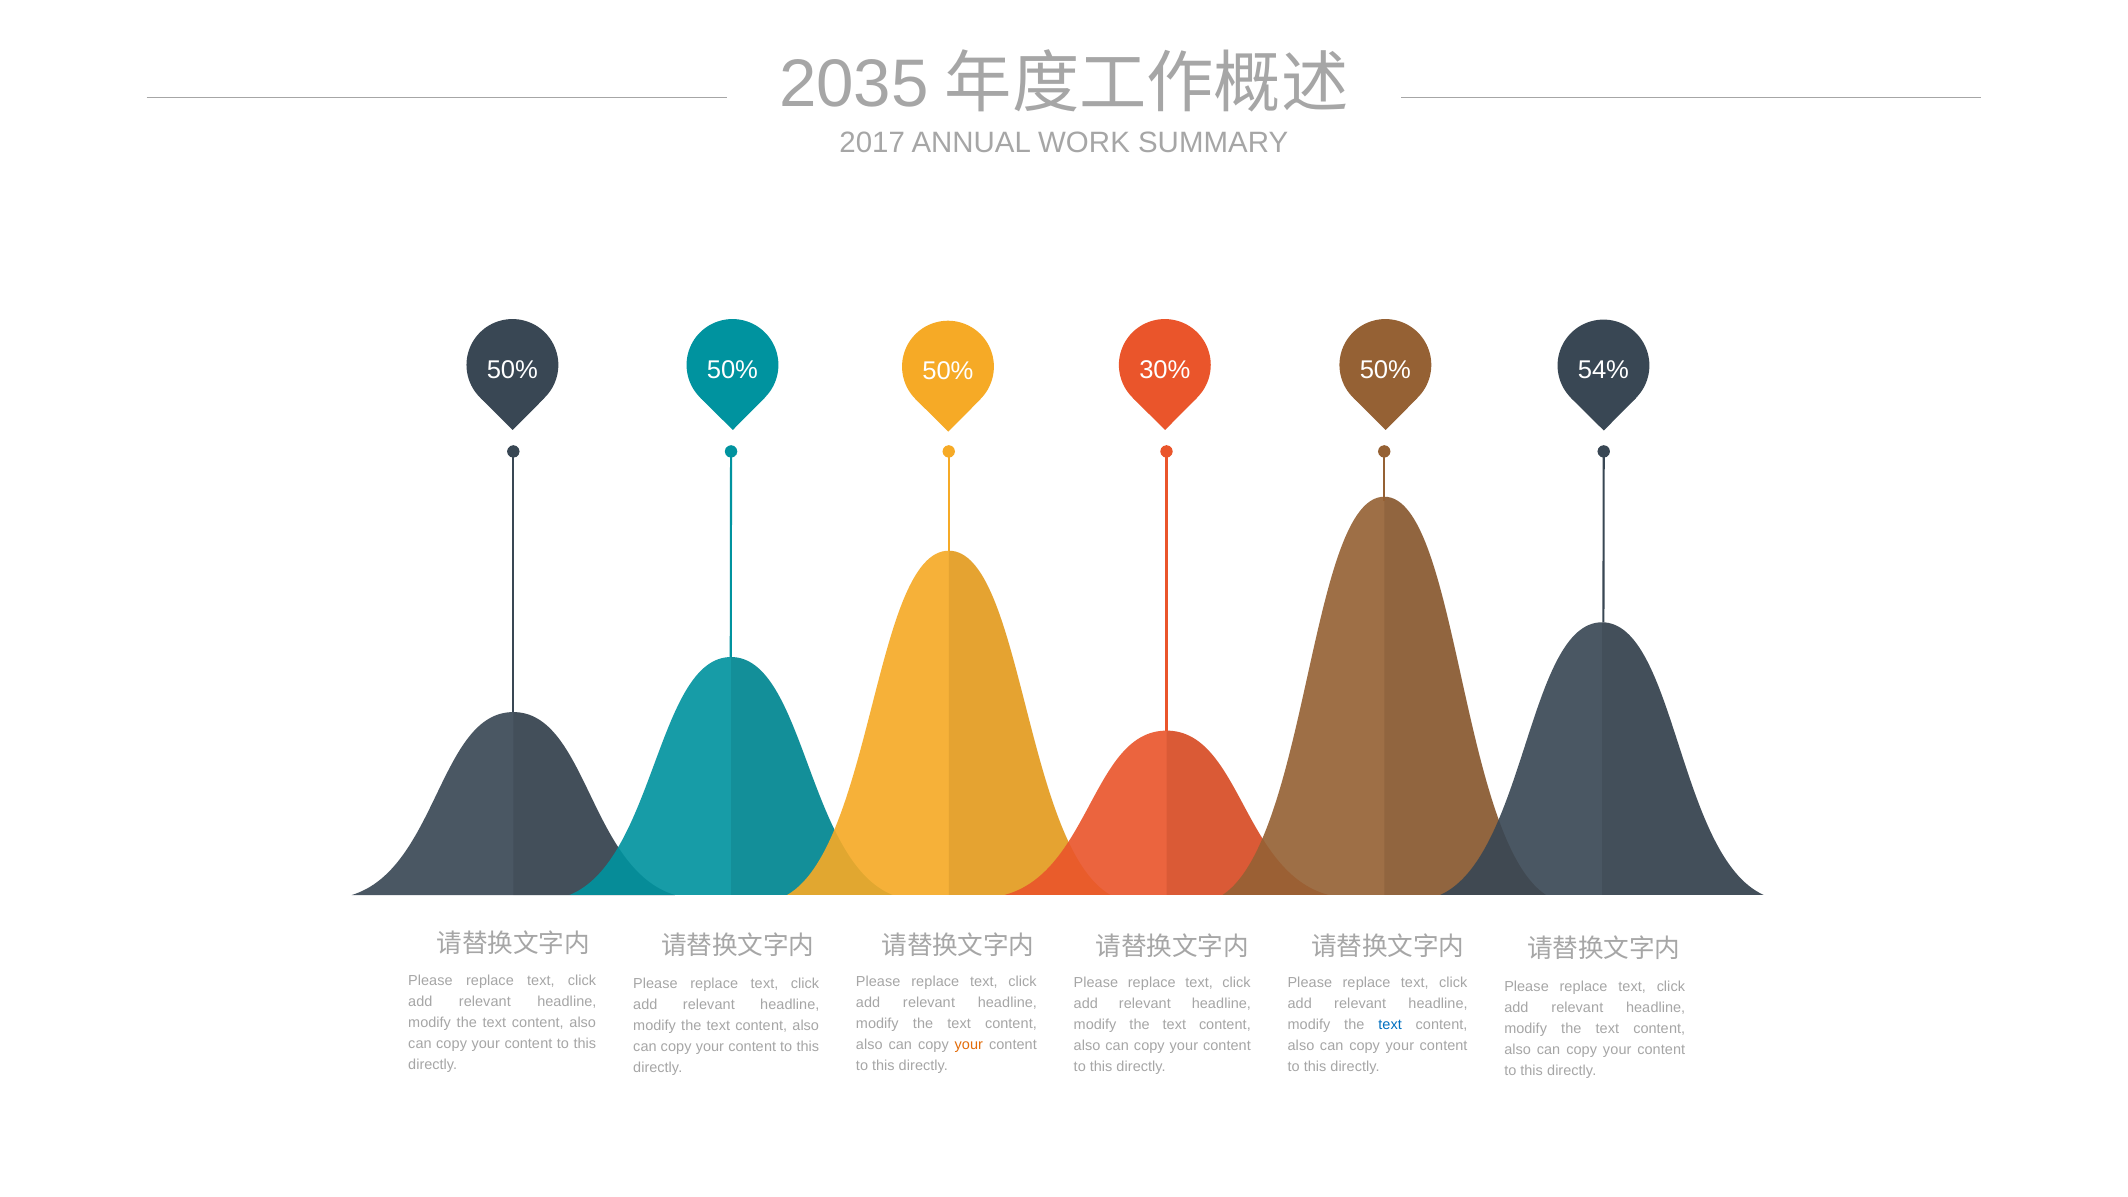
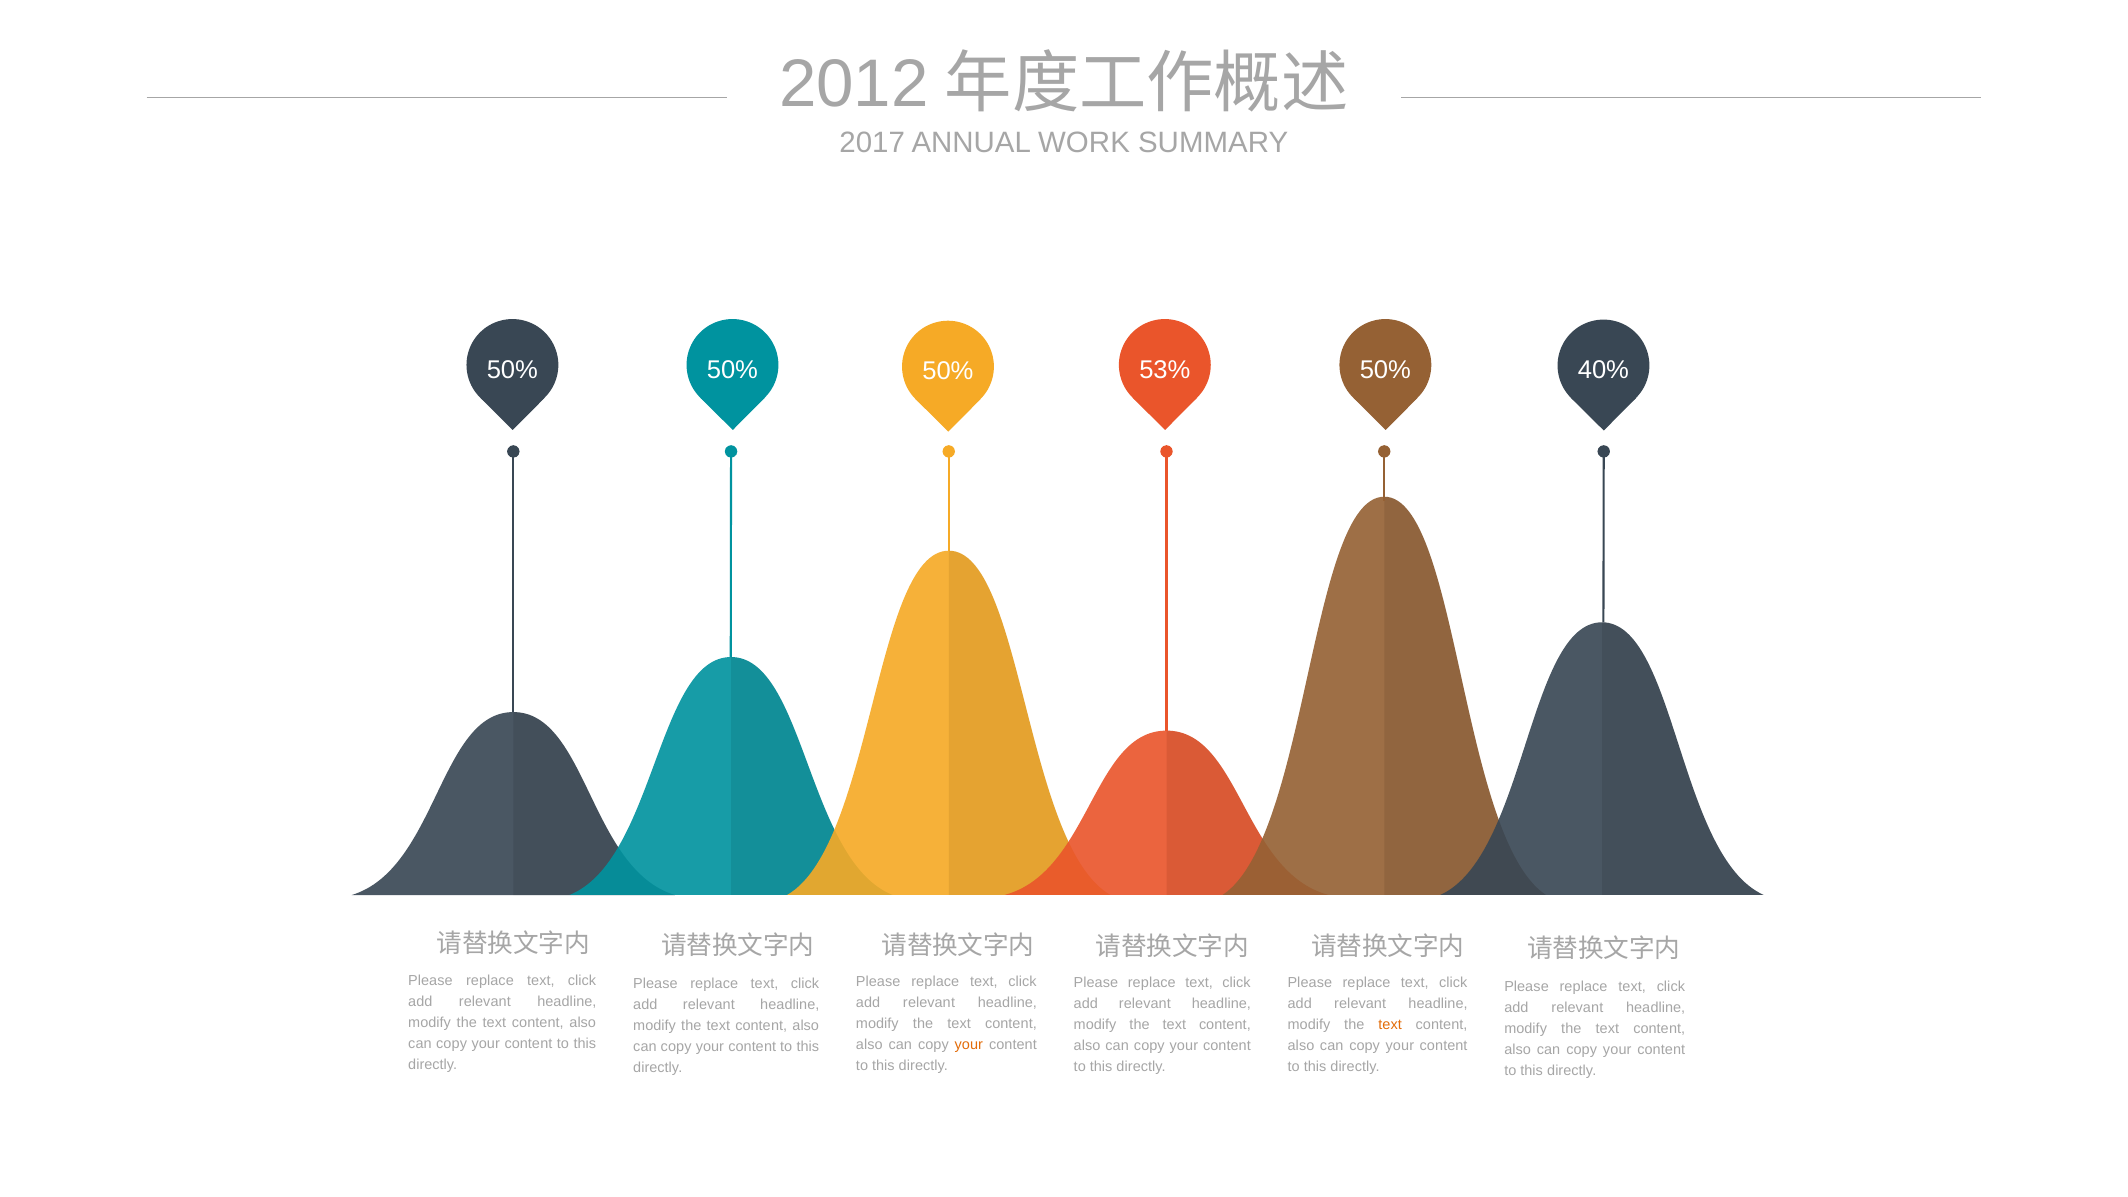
2035: 2035 -> 2012
30%: 30% -> 53%
54%: 54% -> 40%
text at (1390, 1025) colour: blue -> orange
